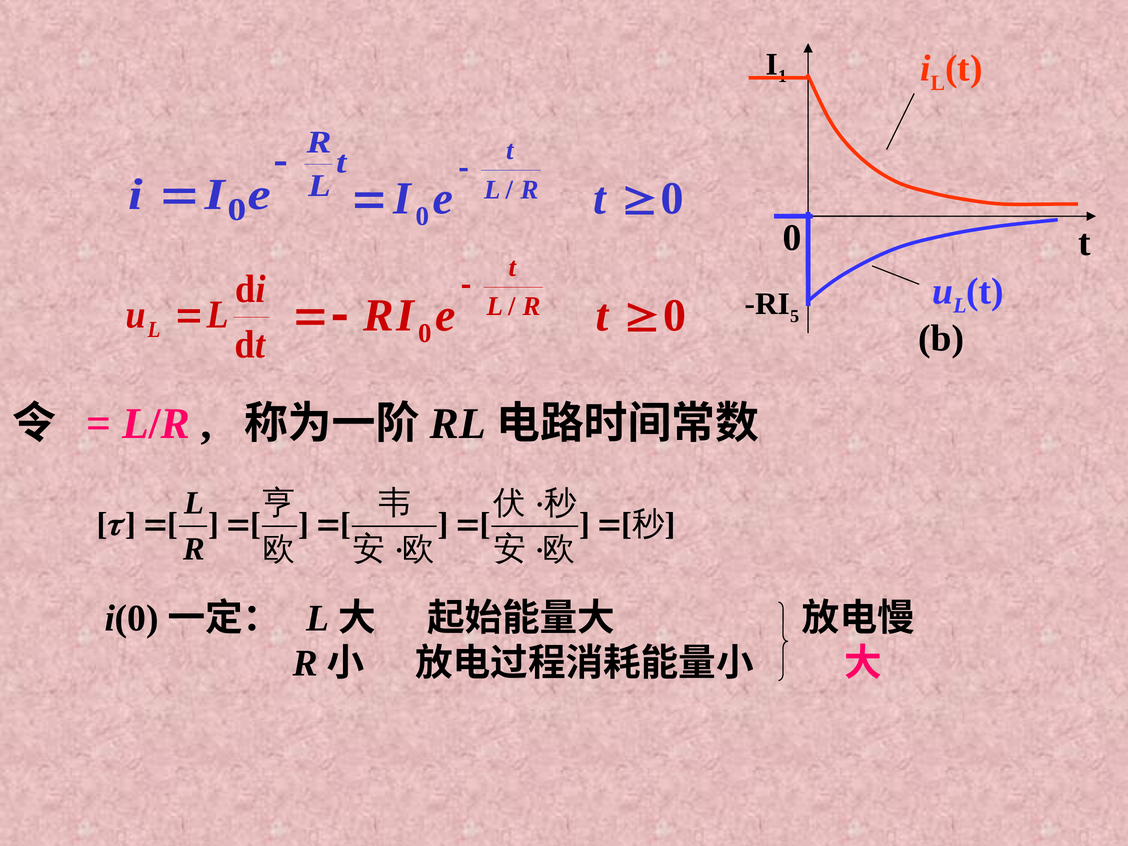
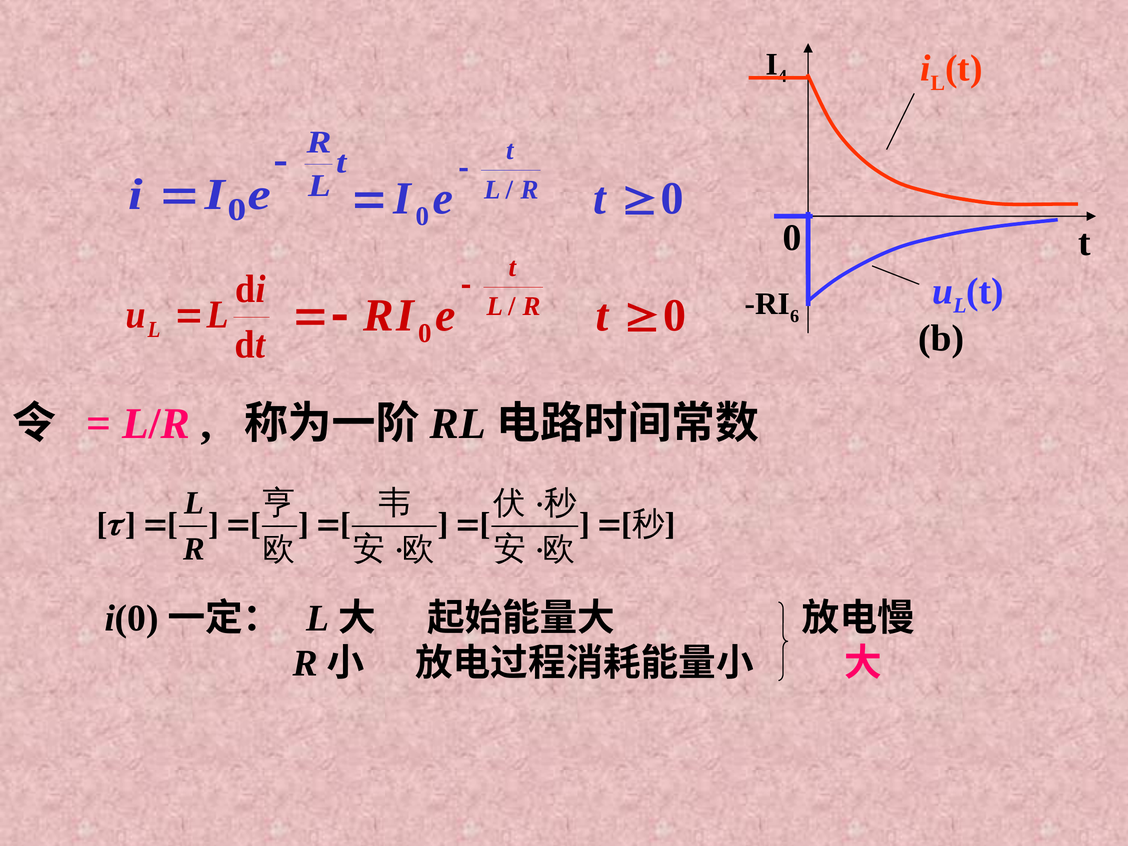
1: 1 -> 4
5: 5 -> 6
